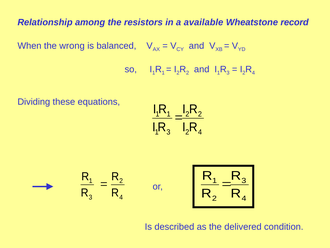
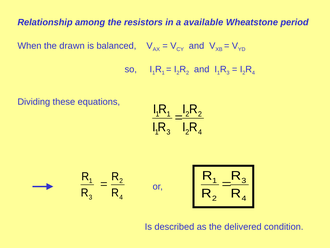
record: record -> period
wrong: wrong -> drawn
